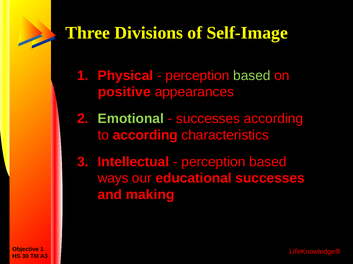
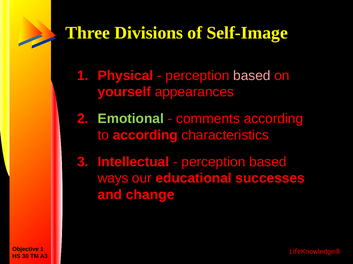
based at (252, 76) colour: light green -> pink
positive: positive -> yourself
successes at (208, 119): successes -> comments
making: making -> change
